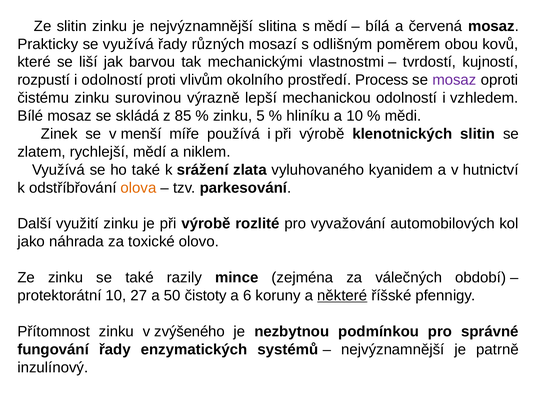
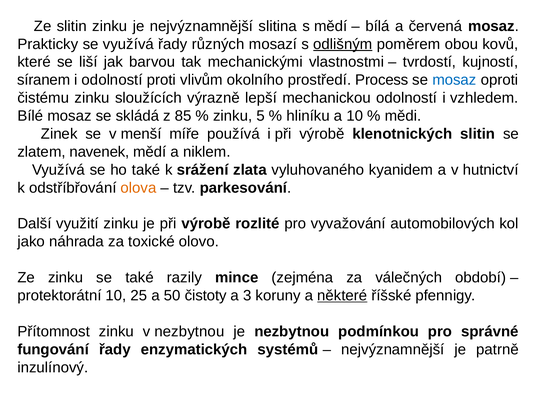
odlišným underline: none -> present
rozpustí: rozpustí -> síranem
mosaz at (454, 80) colour: purple -> blue
surovinou: surovinou -> sloužících
rychlejší: rychlejší -> navenek
27: 27 -> 25
6: 6 -> 3
v zvýšeného: zvýšeného -> nezbytnou
